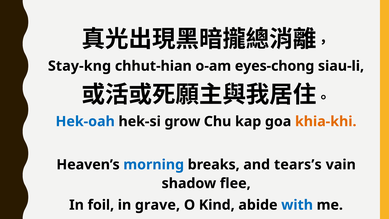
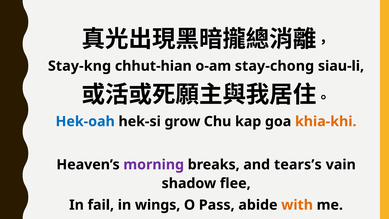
eyes-chong: eyes-chong -> stay-chong
morning colour: blue -> purple
foil: foil -> fail
grave: grave -> wings
Kind: Kind -> Pass
with colour: blue -> orange
